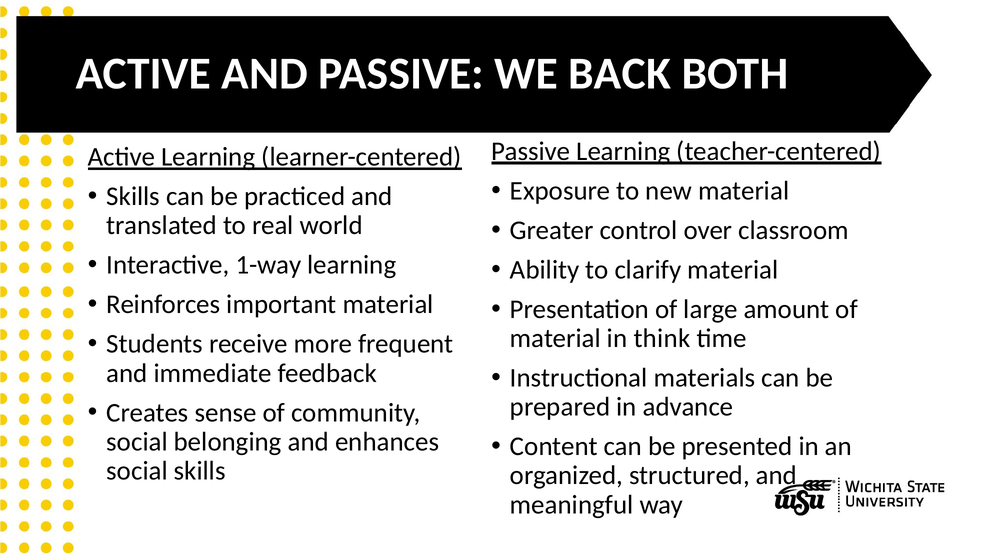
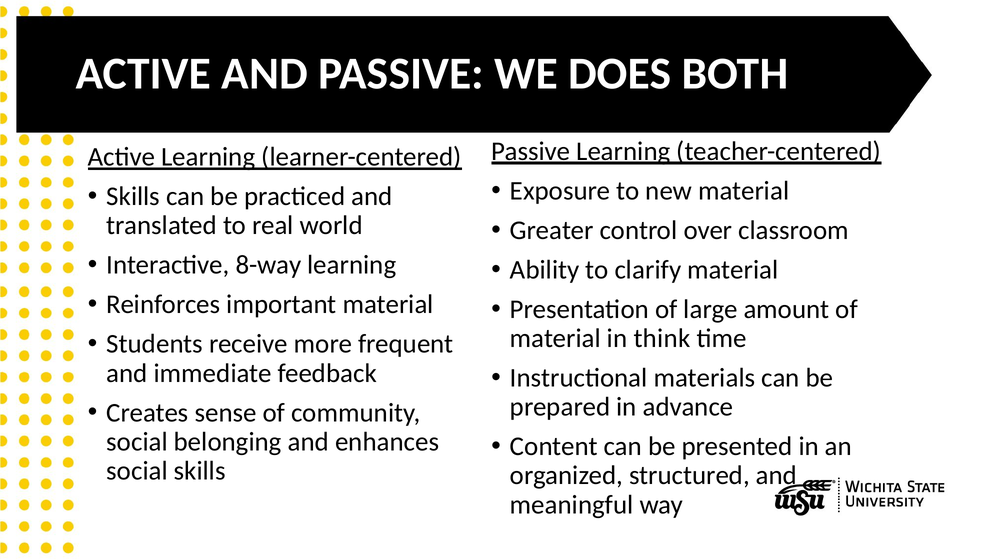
BACK: BACK -> DOES
1-way: 1-way -> 8-way
